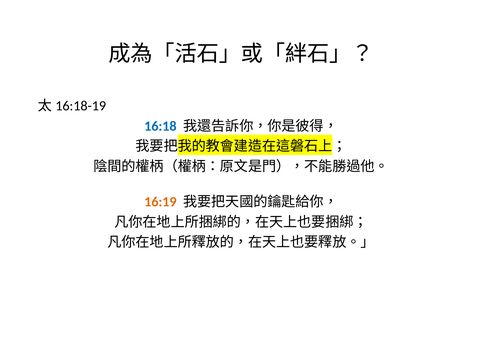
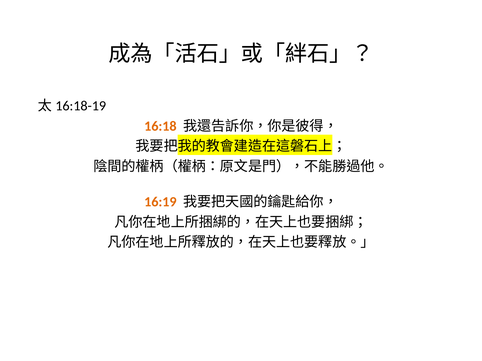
16:18 colour: blue -> orange
